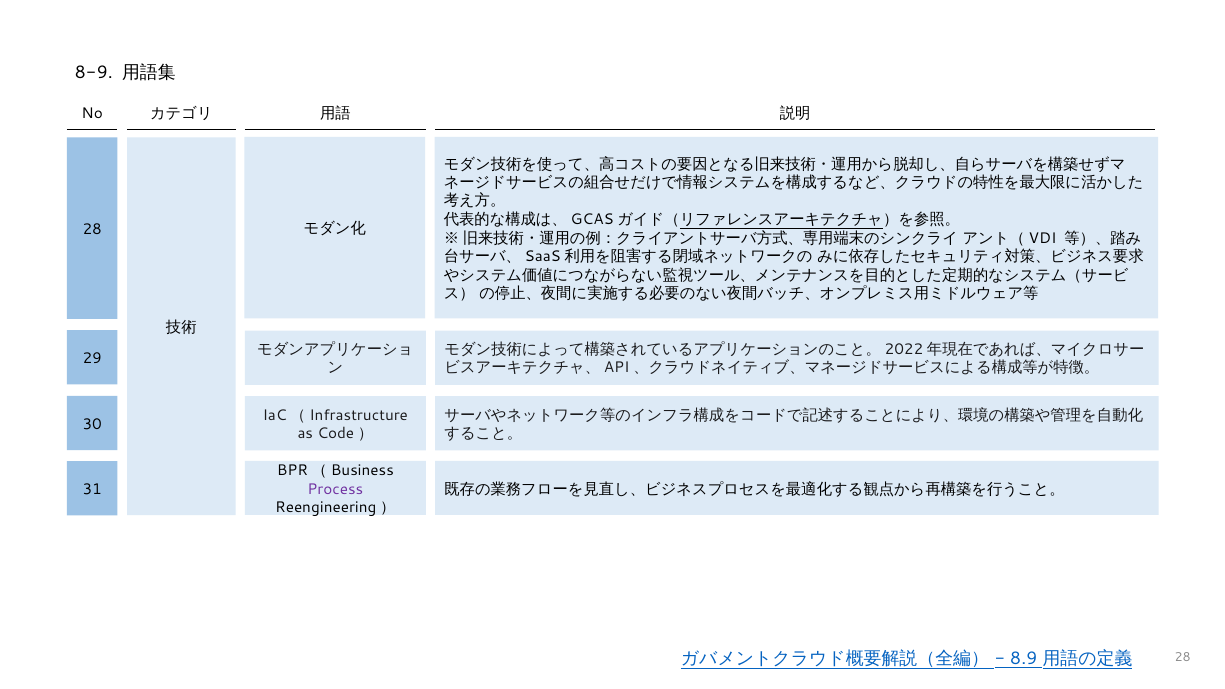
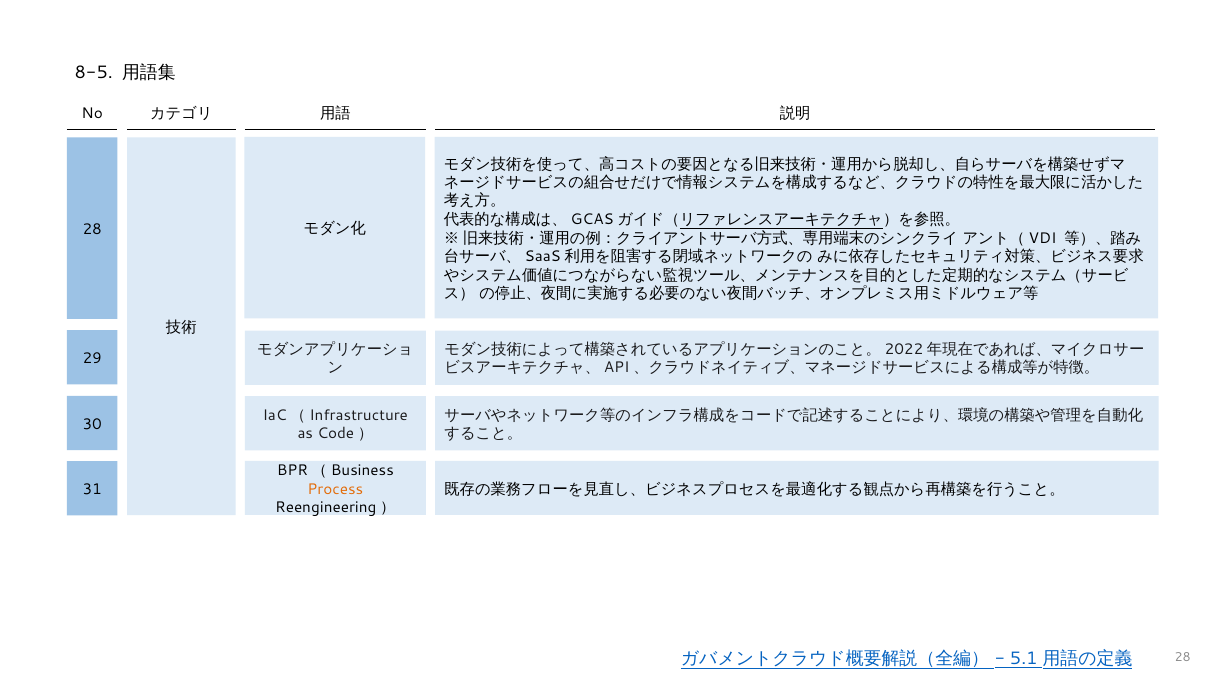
8-9: 8-9 -> 8-5
Process colour: purple -> orange
8.9: 8.9 -> 5.1
